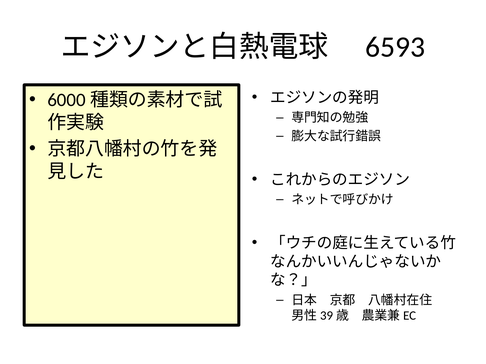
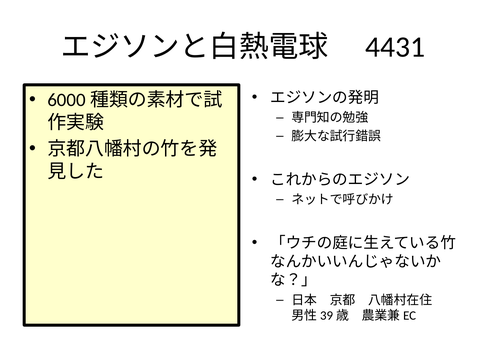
6593: 6593 -> 4431
